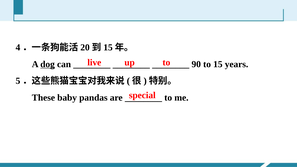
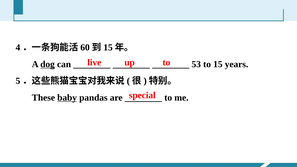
20: 20 -> 60
90: 90 -> 53
baby underline: none -> present
